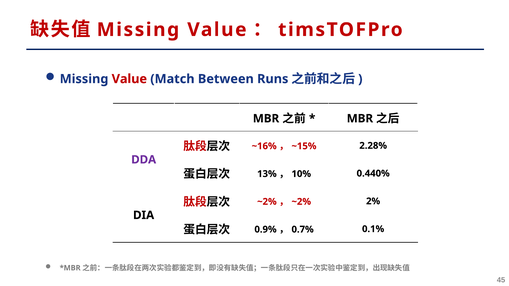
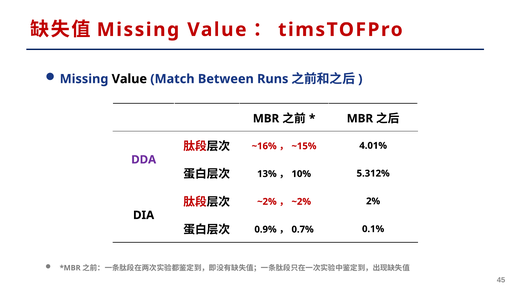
Value at (129, 79) colour: red -> black
2.28%: 2.28% -> 4.01%
0.440%: 0.440% -> 5.312%
